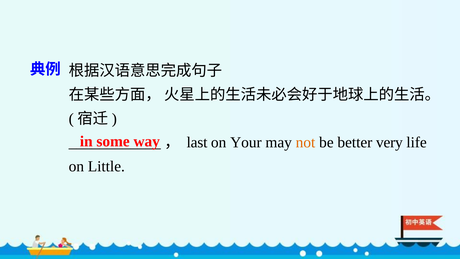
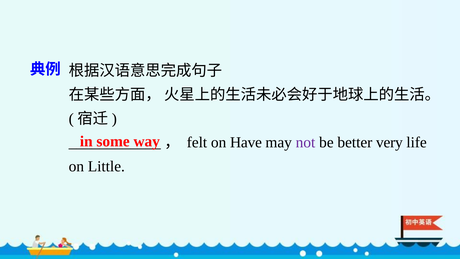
last: last -> felt
Your: Your -> Have
not colour: orange -> purple
